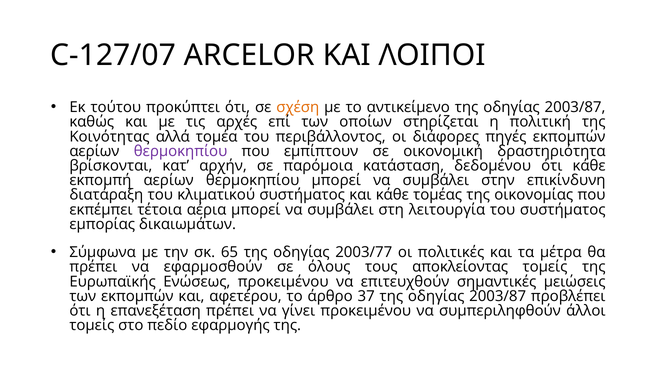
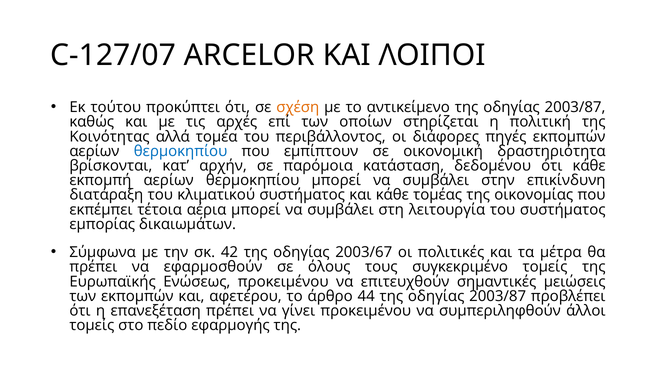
θερμοκηπίου at (181, 151) colour: purple -> blue
65: 65 -> 42
2003/77: 2003/77 -> 2003/67
αποκλείοντας: αποκλείοντας -> συγκεκριμένο
37: 37 -> 44
